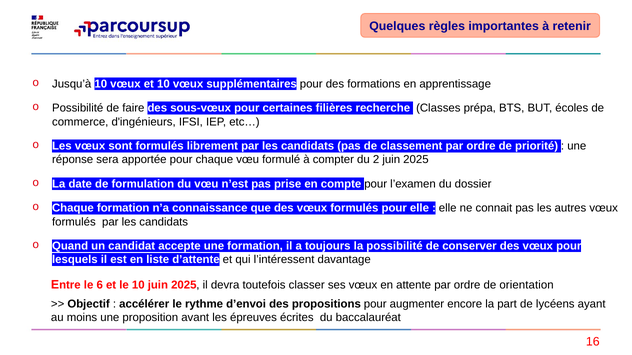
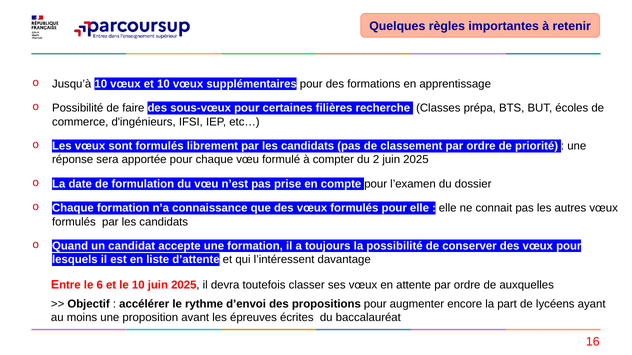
orientation: orientation -> auxquelles
